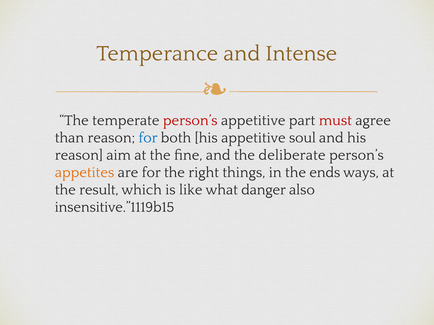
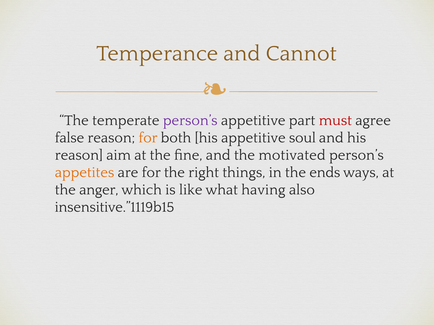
Intense: Intense -> Cannot
person’s at (190, 121) colour: red -> purple
than: than -> false
for at (148, 138) colour: blue -> orange
deliberate: deliberate -> motivated
result: result -> anger
danger: danger -> having
